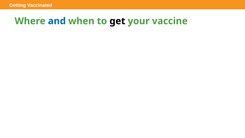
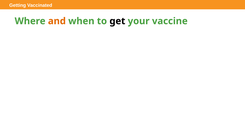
and colour: blue -> orange
